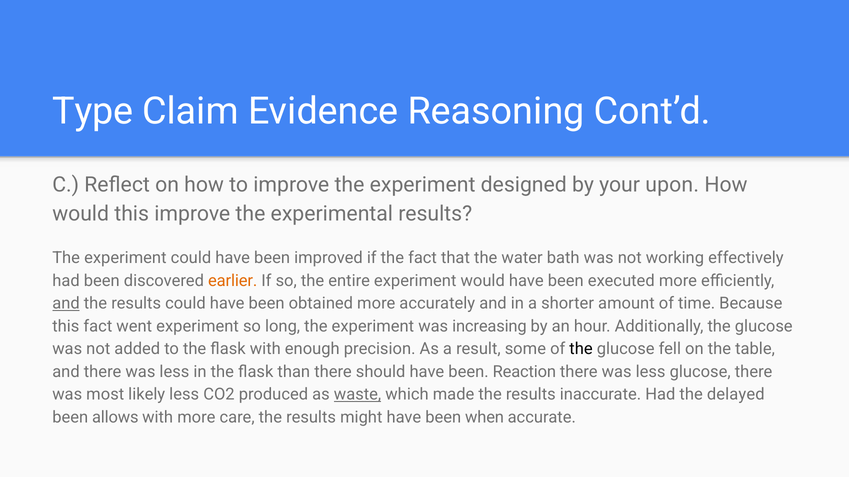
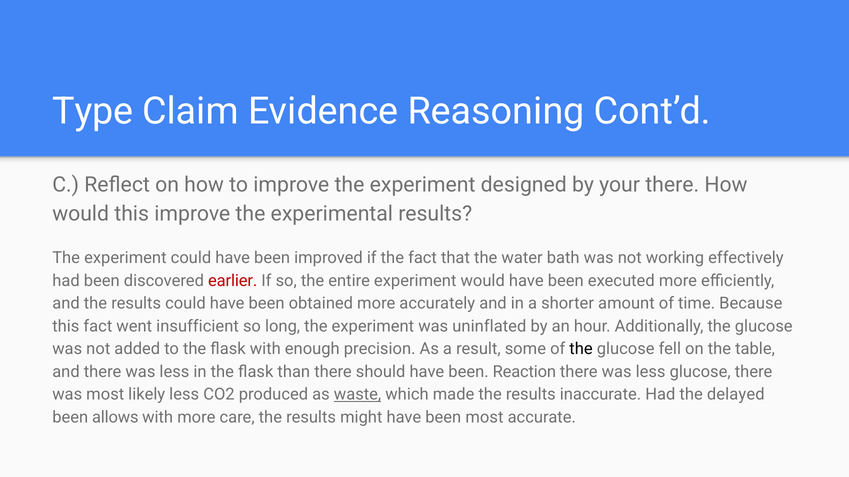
your upon: upon -> there
earlier colour: orange -> red
and at (66, 304) underline: present -> none
went experiment: experiment -> insufficient
increasing: increasing -> uninflated
been when: when -> most
